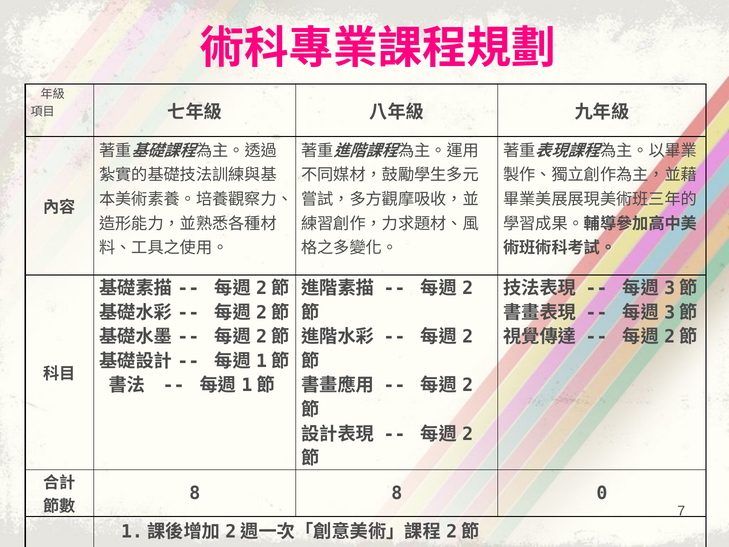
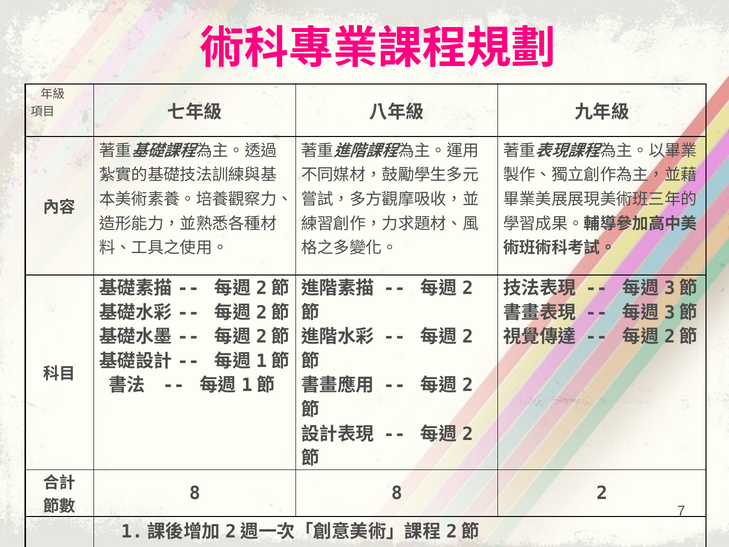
8 0: 0 -> 2
